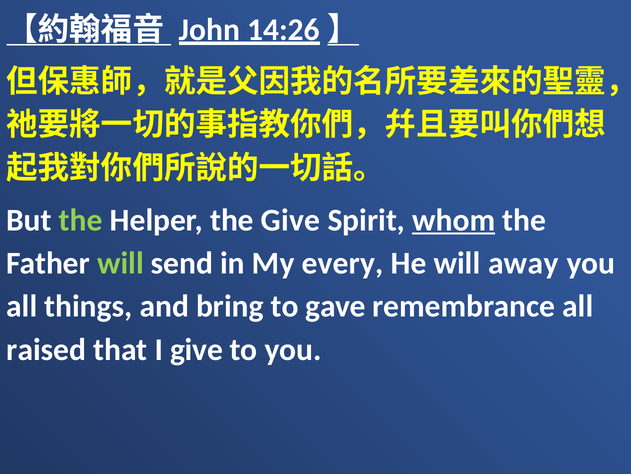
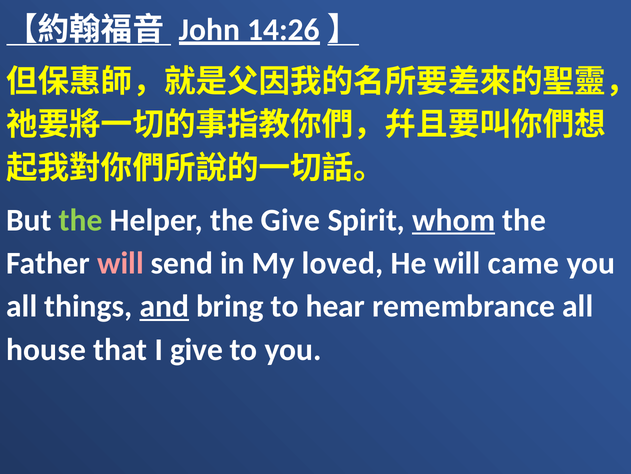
will at (120, 263) colour: light green -> pink
every: every -> loved
away: away -> came
and underline: none -> present
gave: gave -> hear
raised: raised -> house
